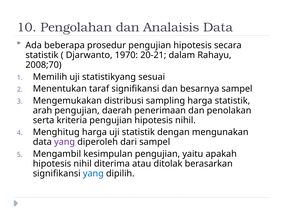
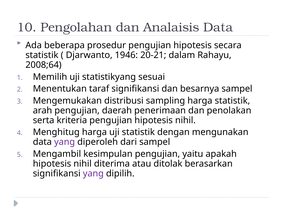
1970: 1970 -> 1946
2008;70: 2008;70 -> 2008;64
yang at (93, 173) colour: blue -> purple
